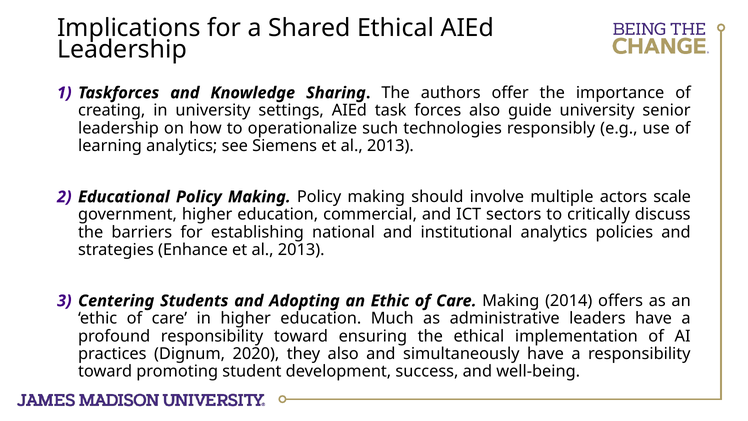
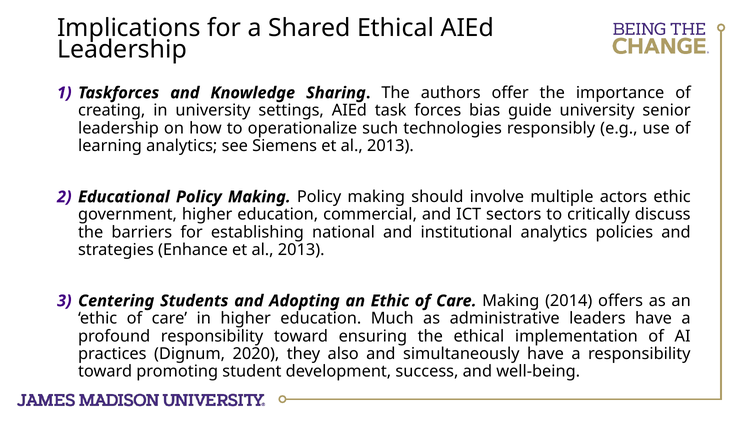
forces also: also -> bias
actors scale: scale -> ethic
